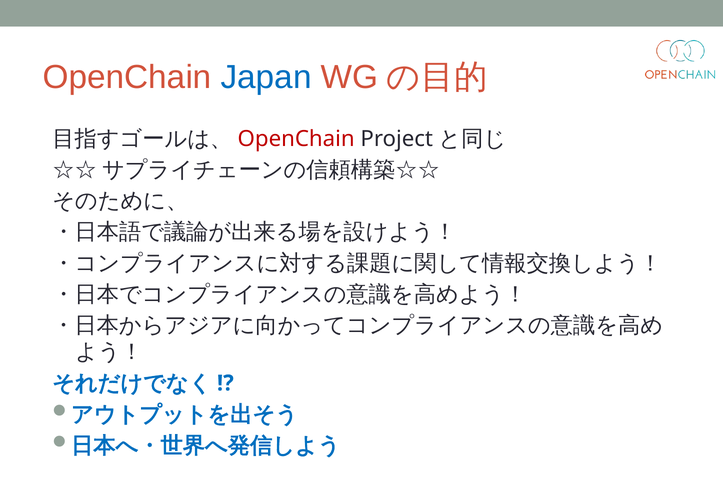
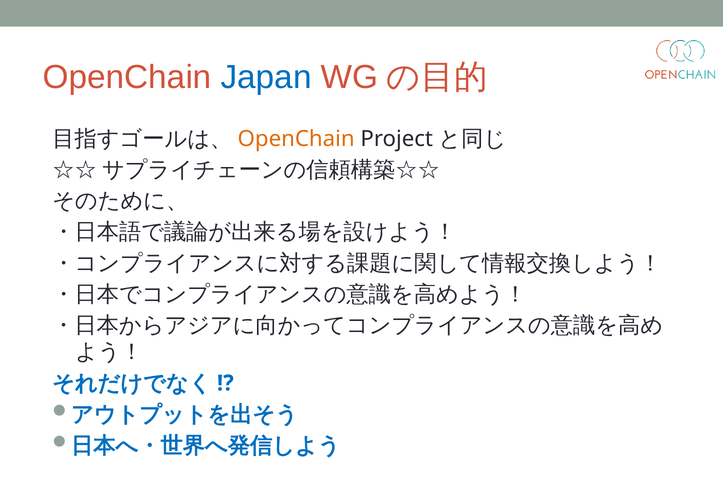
OpenChain at (296, 139) colour: red -> orange
